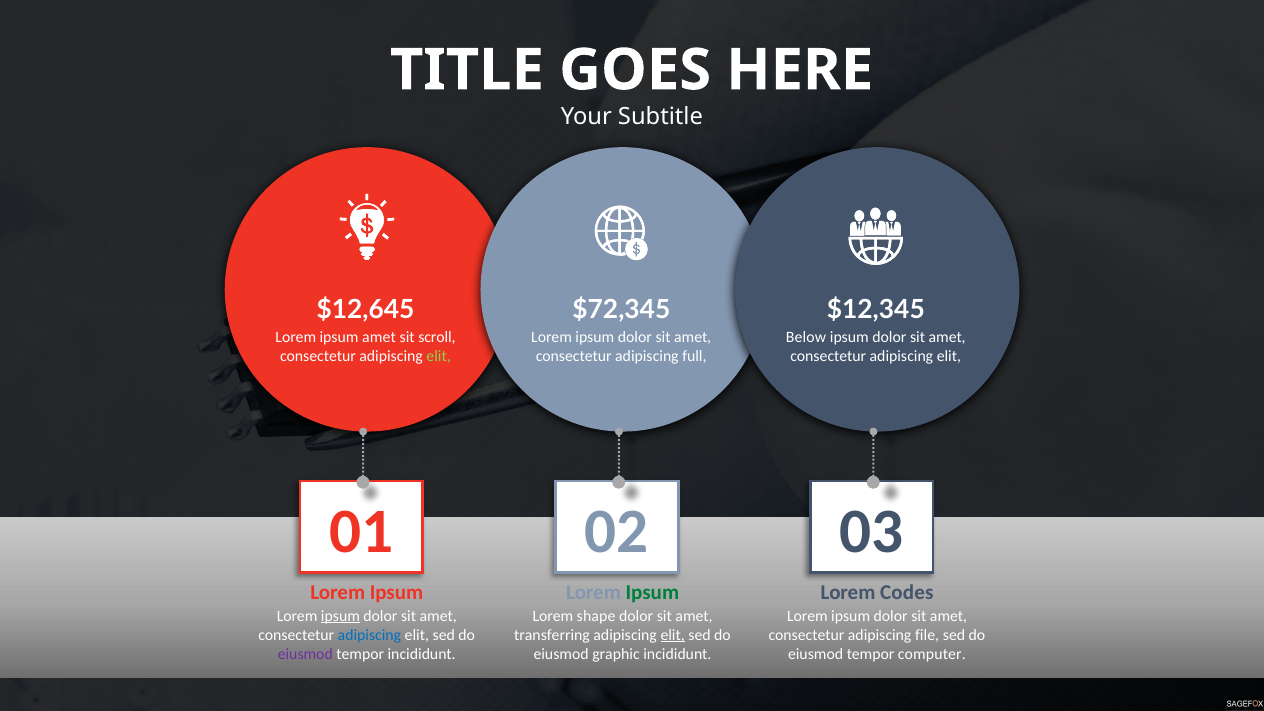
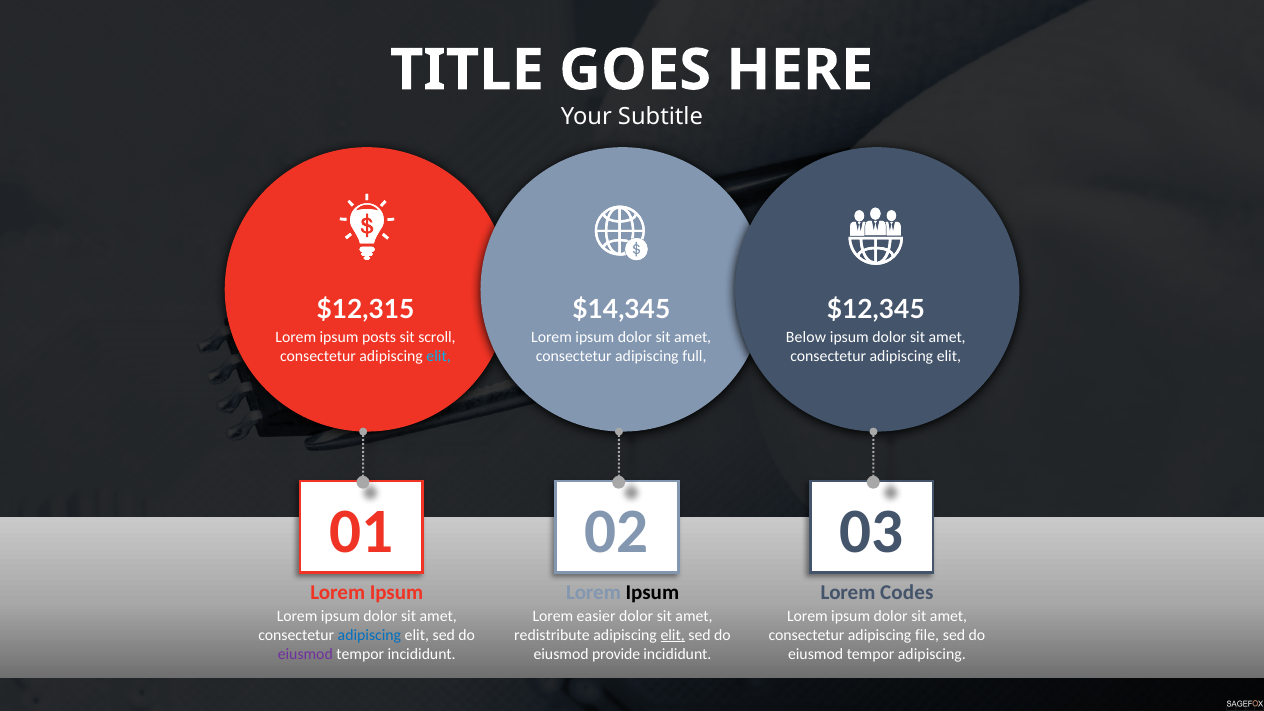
$12,645: $12,645 -> $12,315
$72,345: $72,345 -> $14,345
ipsum amet: amet -> posts
elit at (439, 356) colour: light green -> light blue
Ipsum at (652, 593) colour: green -> black
ipsum at (340, 616) underline: present -> none
shape: shape -> easier
transferring: transferring -> redistribute
graphic: graphic -> provide
tempor computer: computer -> adipiscing
